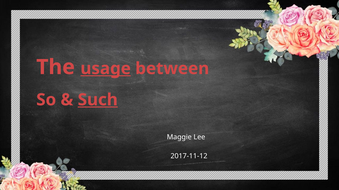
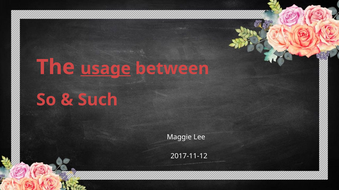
Such underline: present -> none
